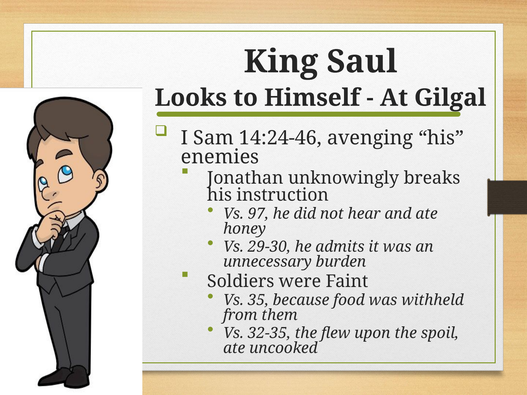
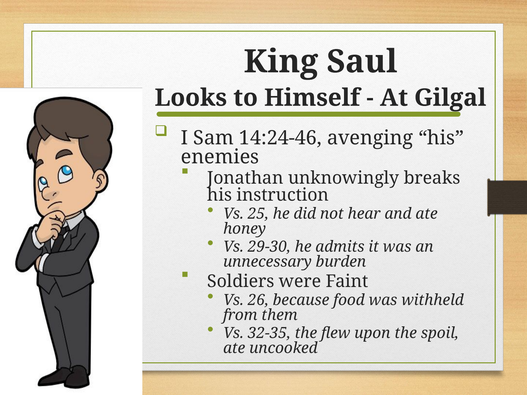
97: 97 -> 25
35: 35 -> 26
